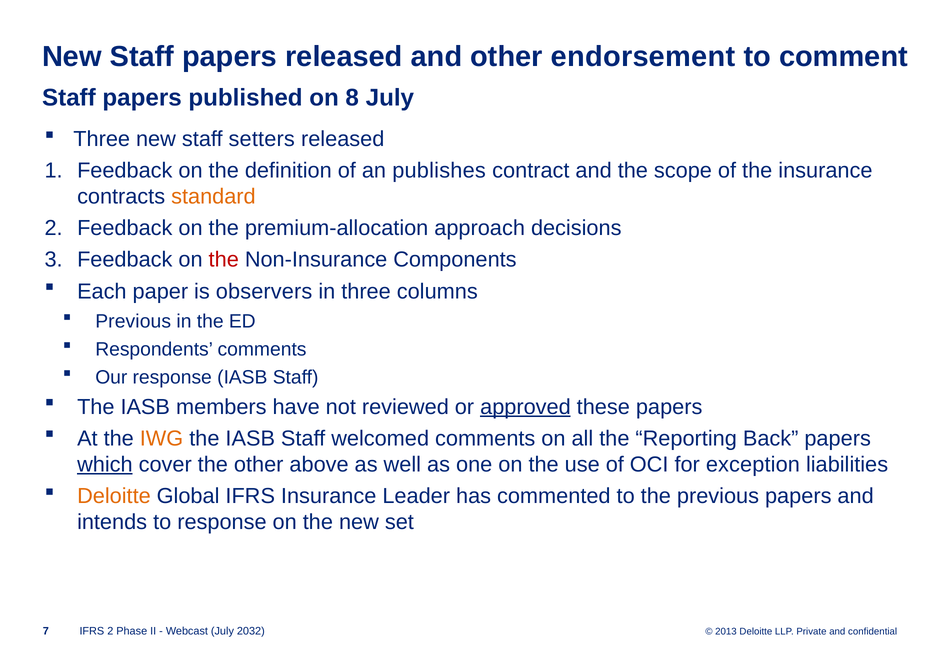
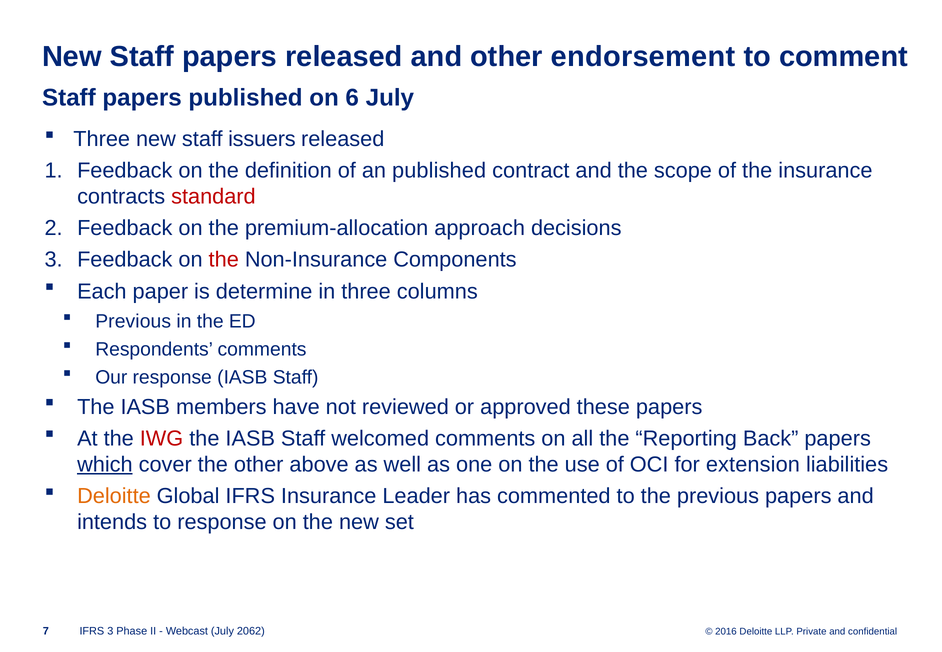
8: 8 -> 6
setters: setters -> issuers
an publishes: publishes -> published
standard colour: orange -> red
observers: observers -> determine
approved underline: present -> none
IWG colour: orange -> red
exception: exception -> extension
IFRS 2: 2 -> 3
2032: 2032 -> 2062
2013: 2013 -> 2016
